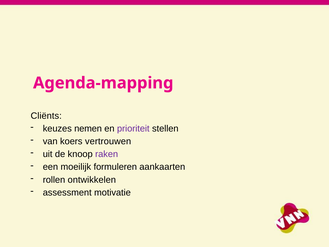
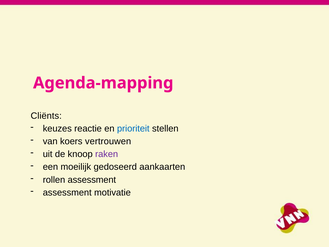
nemen: nemen -> reactie
prioriteit colour: purple -> blue
formuleren: formuleren -> gedoseerd
rollen ontwikkelen: ontwikkelen -> assessment
